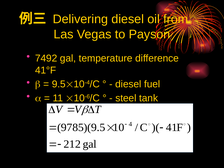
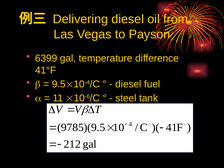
7492: 7492 -> 6399
